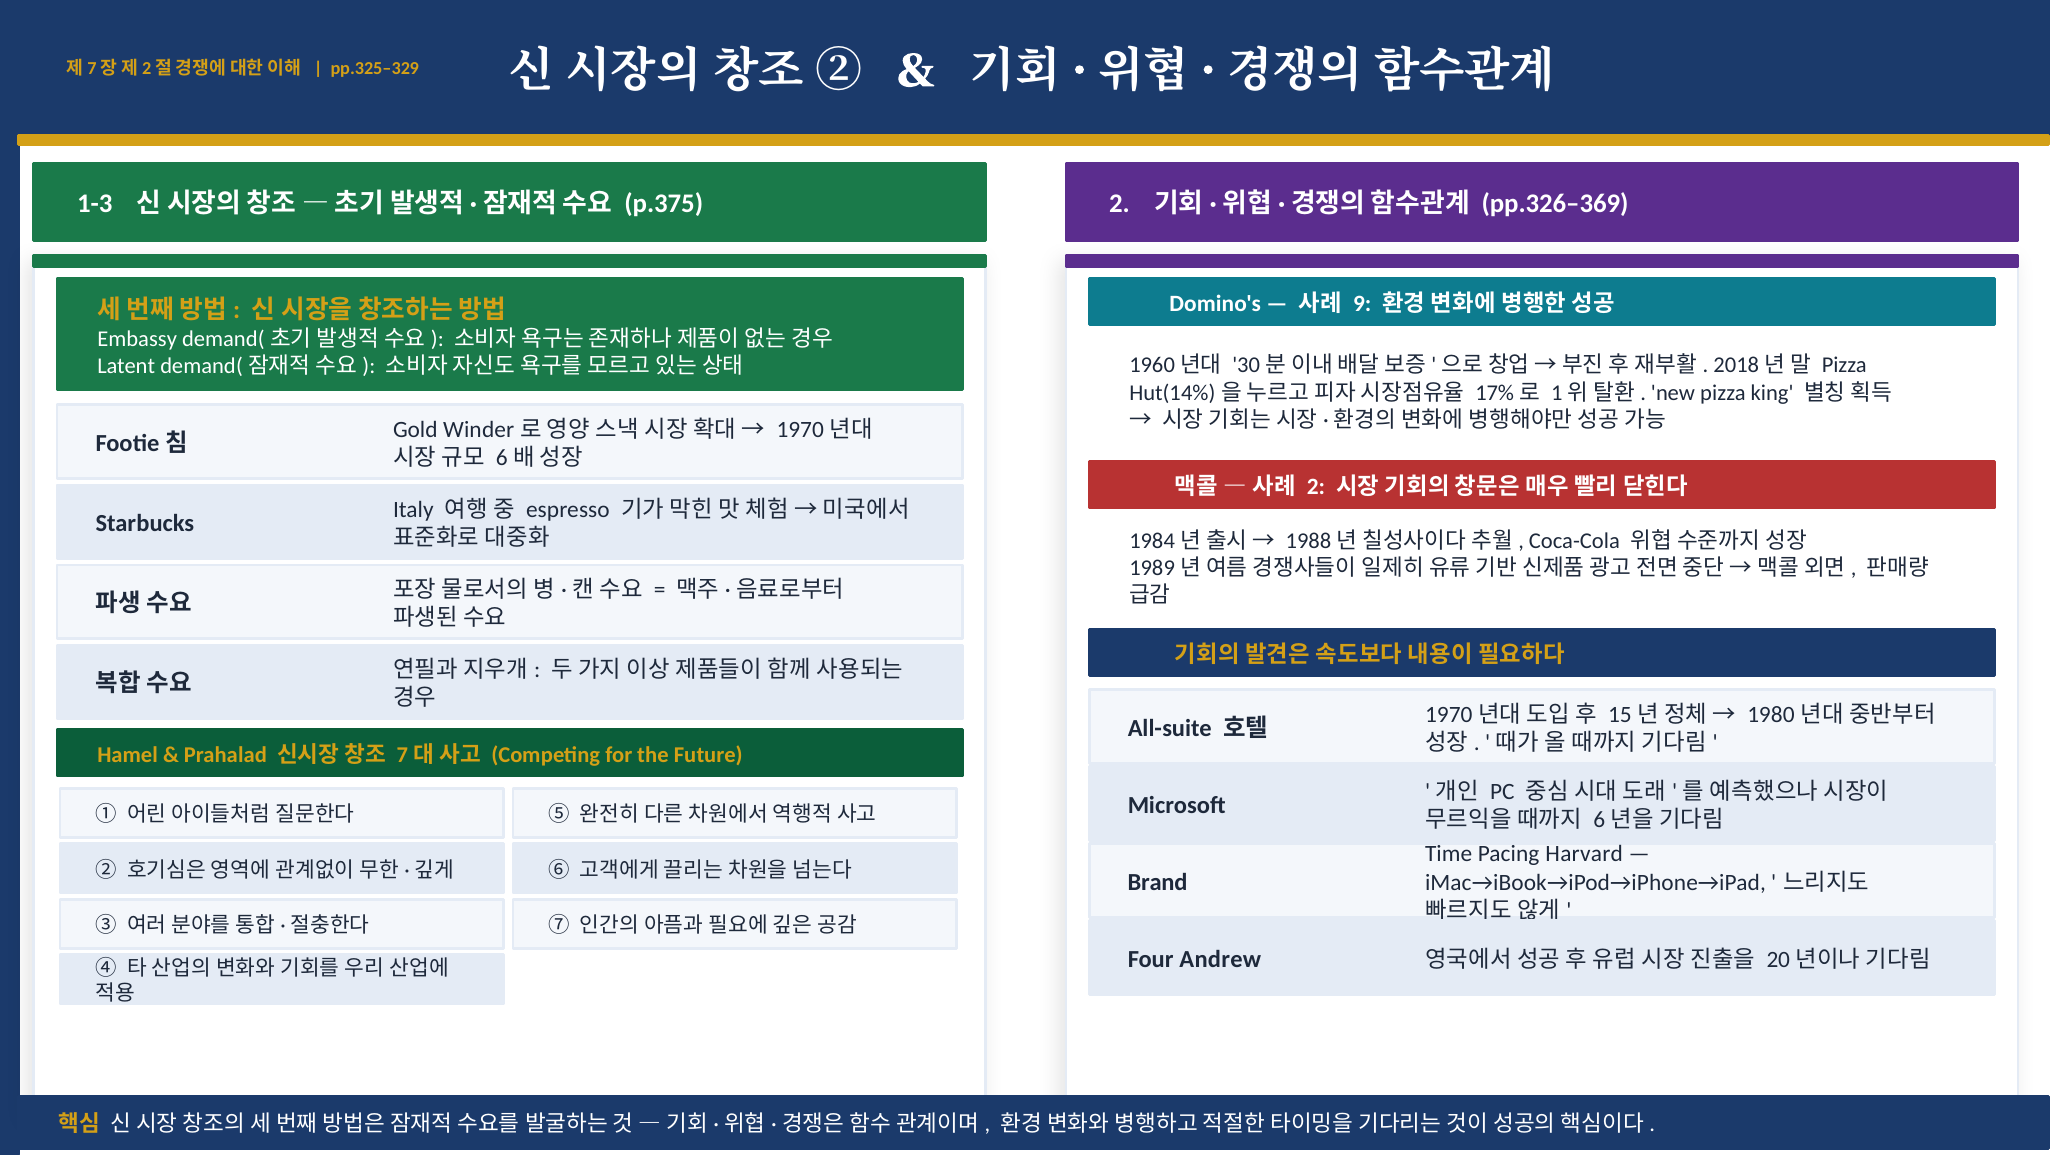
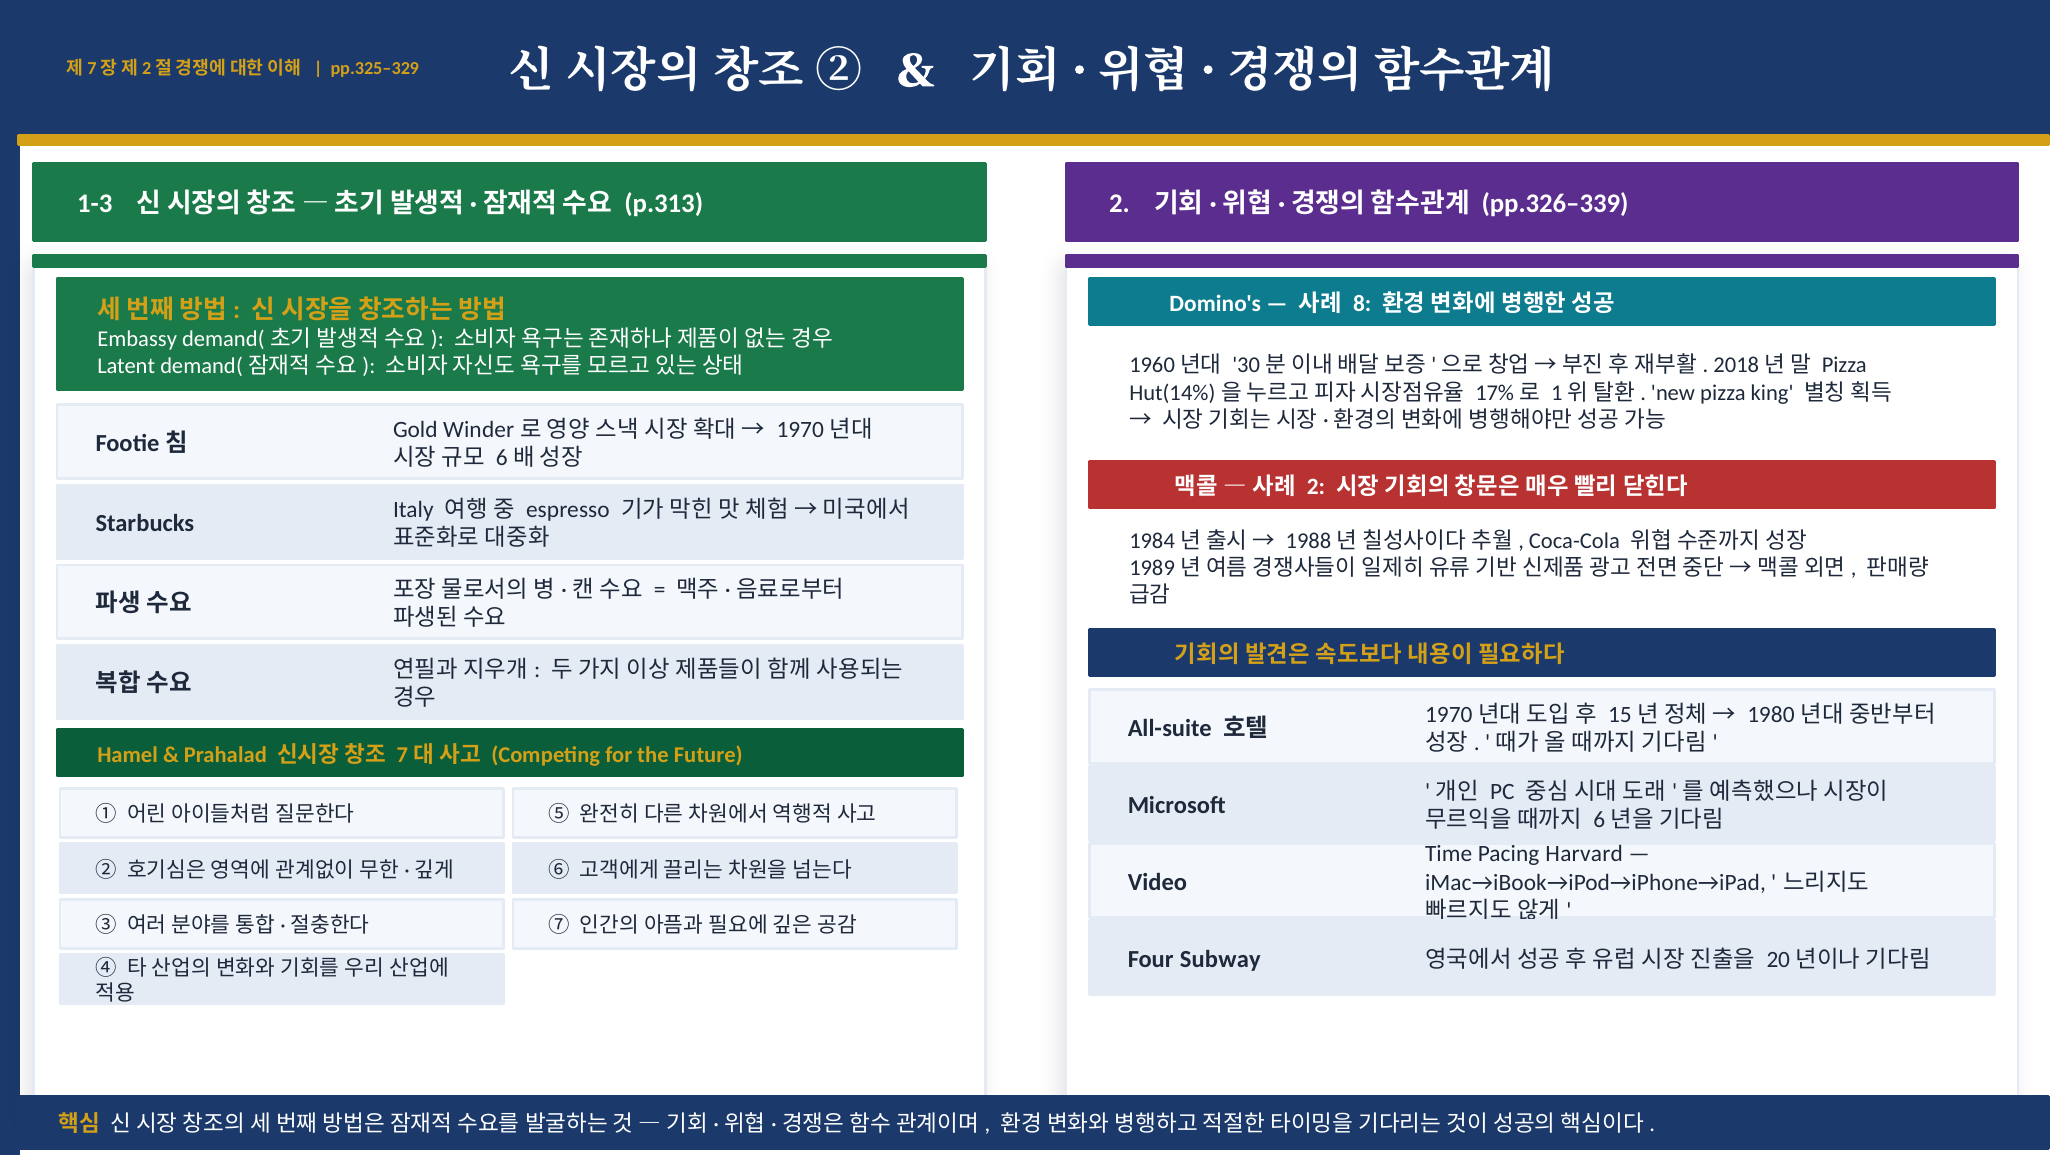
p.375: p.375 -> p.313
pp.326–369: pp.326–369 -> pp.326–339
9: 9 -> 8
Brand: Brand -> Video
Andrew: Andrew -> Subway
